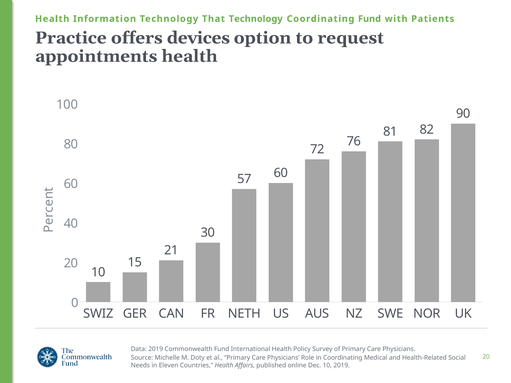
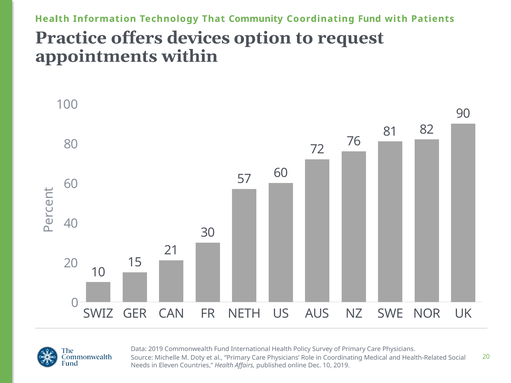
That Technology: Technology -> Community
appointments health: health -> within
